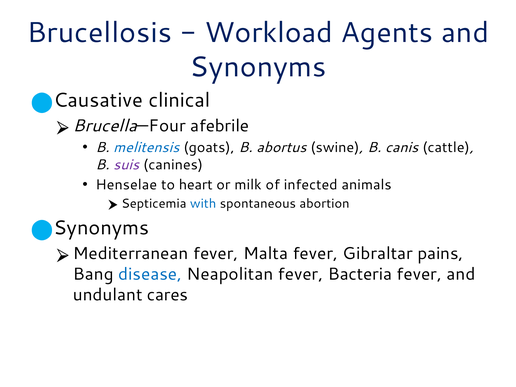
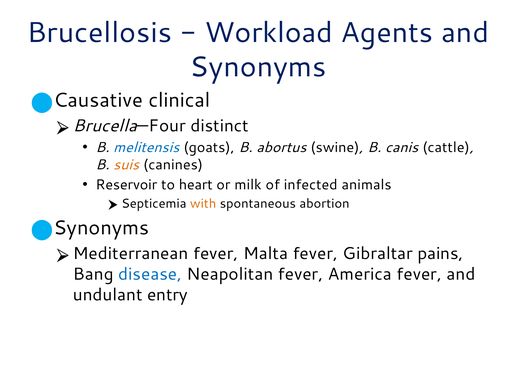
afebrile: afebrile -> distinct
suis colour: purple -> orange
Henselae: Henselae -> Reservoir
with colour: blue -> orange
Bacteria: Bacteria -> America
cares: cares -> entry
